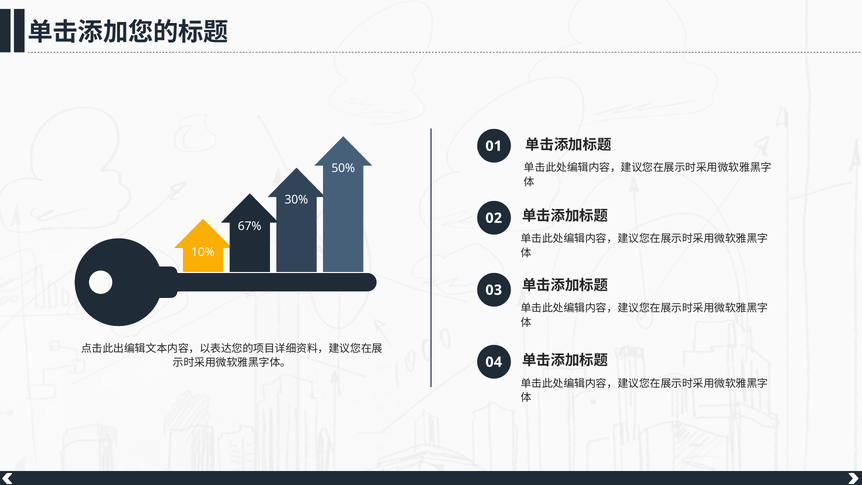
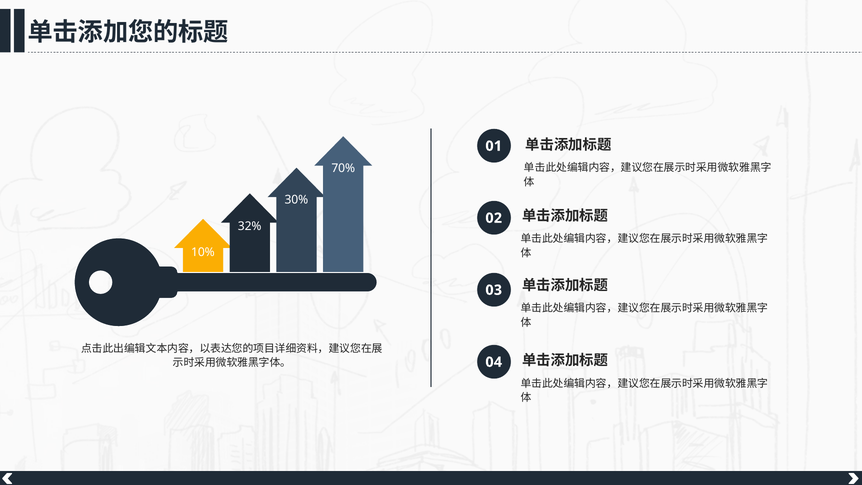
50%: 50% -> 70%
67%: 67% -> 32%
